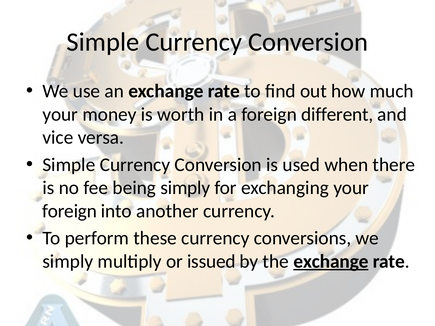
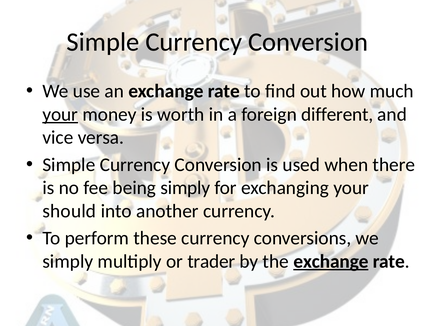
your at (60, 114) underline: none -> present
foreign at (70, 211): foreign -> should
issued: issued -> trader
